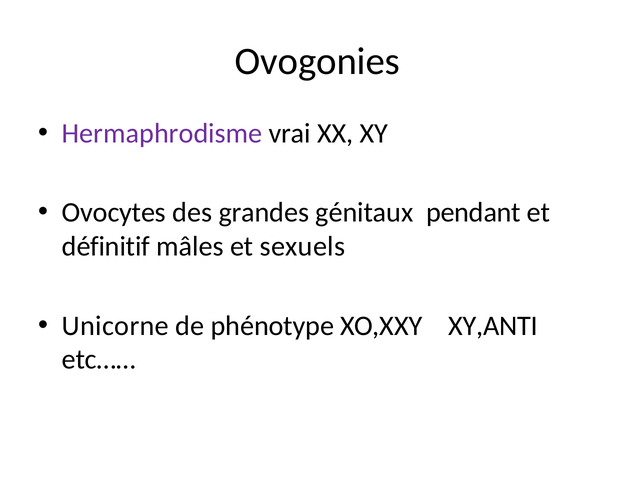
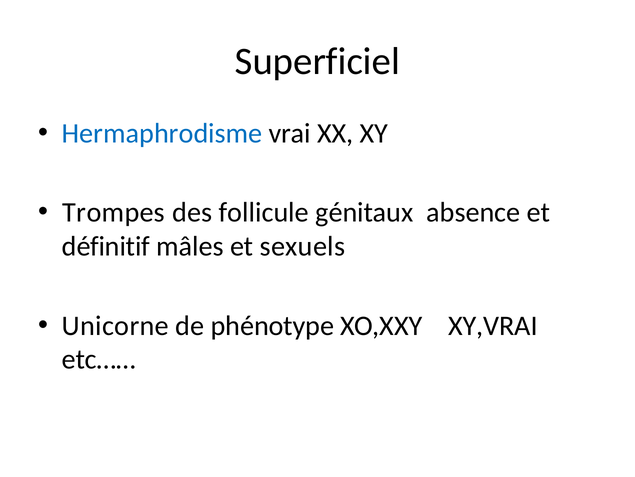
Ovogonies: Ovogonies -> Superficiel
Hermaphrodisme colour: purple -> blue
Ovocytes: Ovocytes -> Trompes
grandes: grandes -> follicule
pendant: pendant -> absence
XY,ANTI: XY,ANTI -> XY,VRAI
